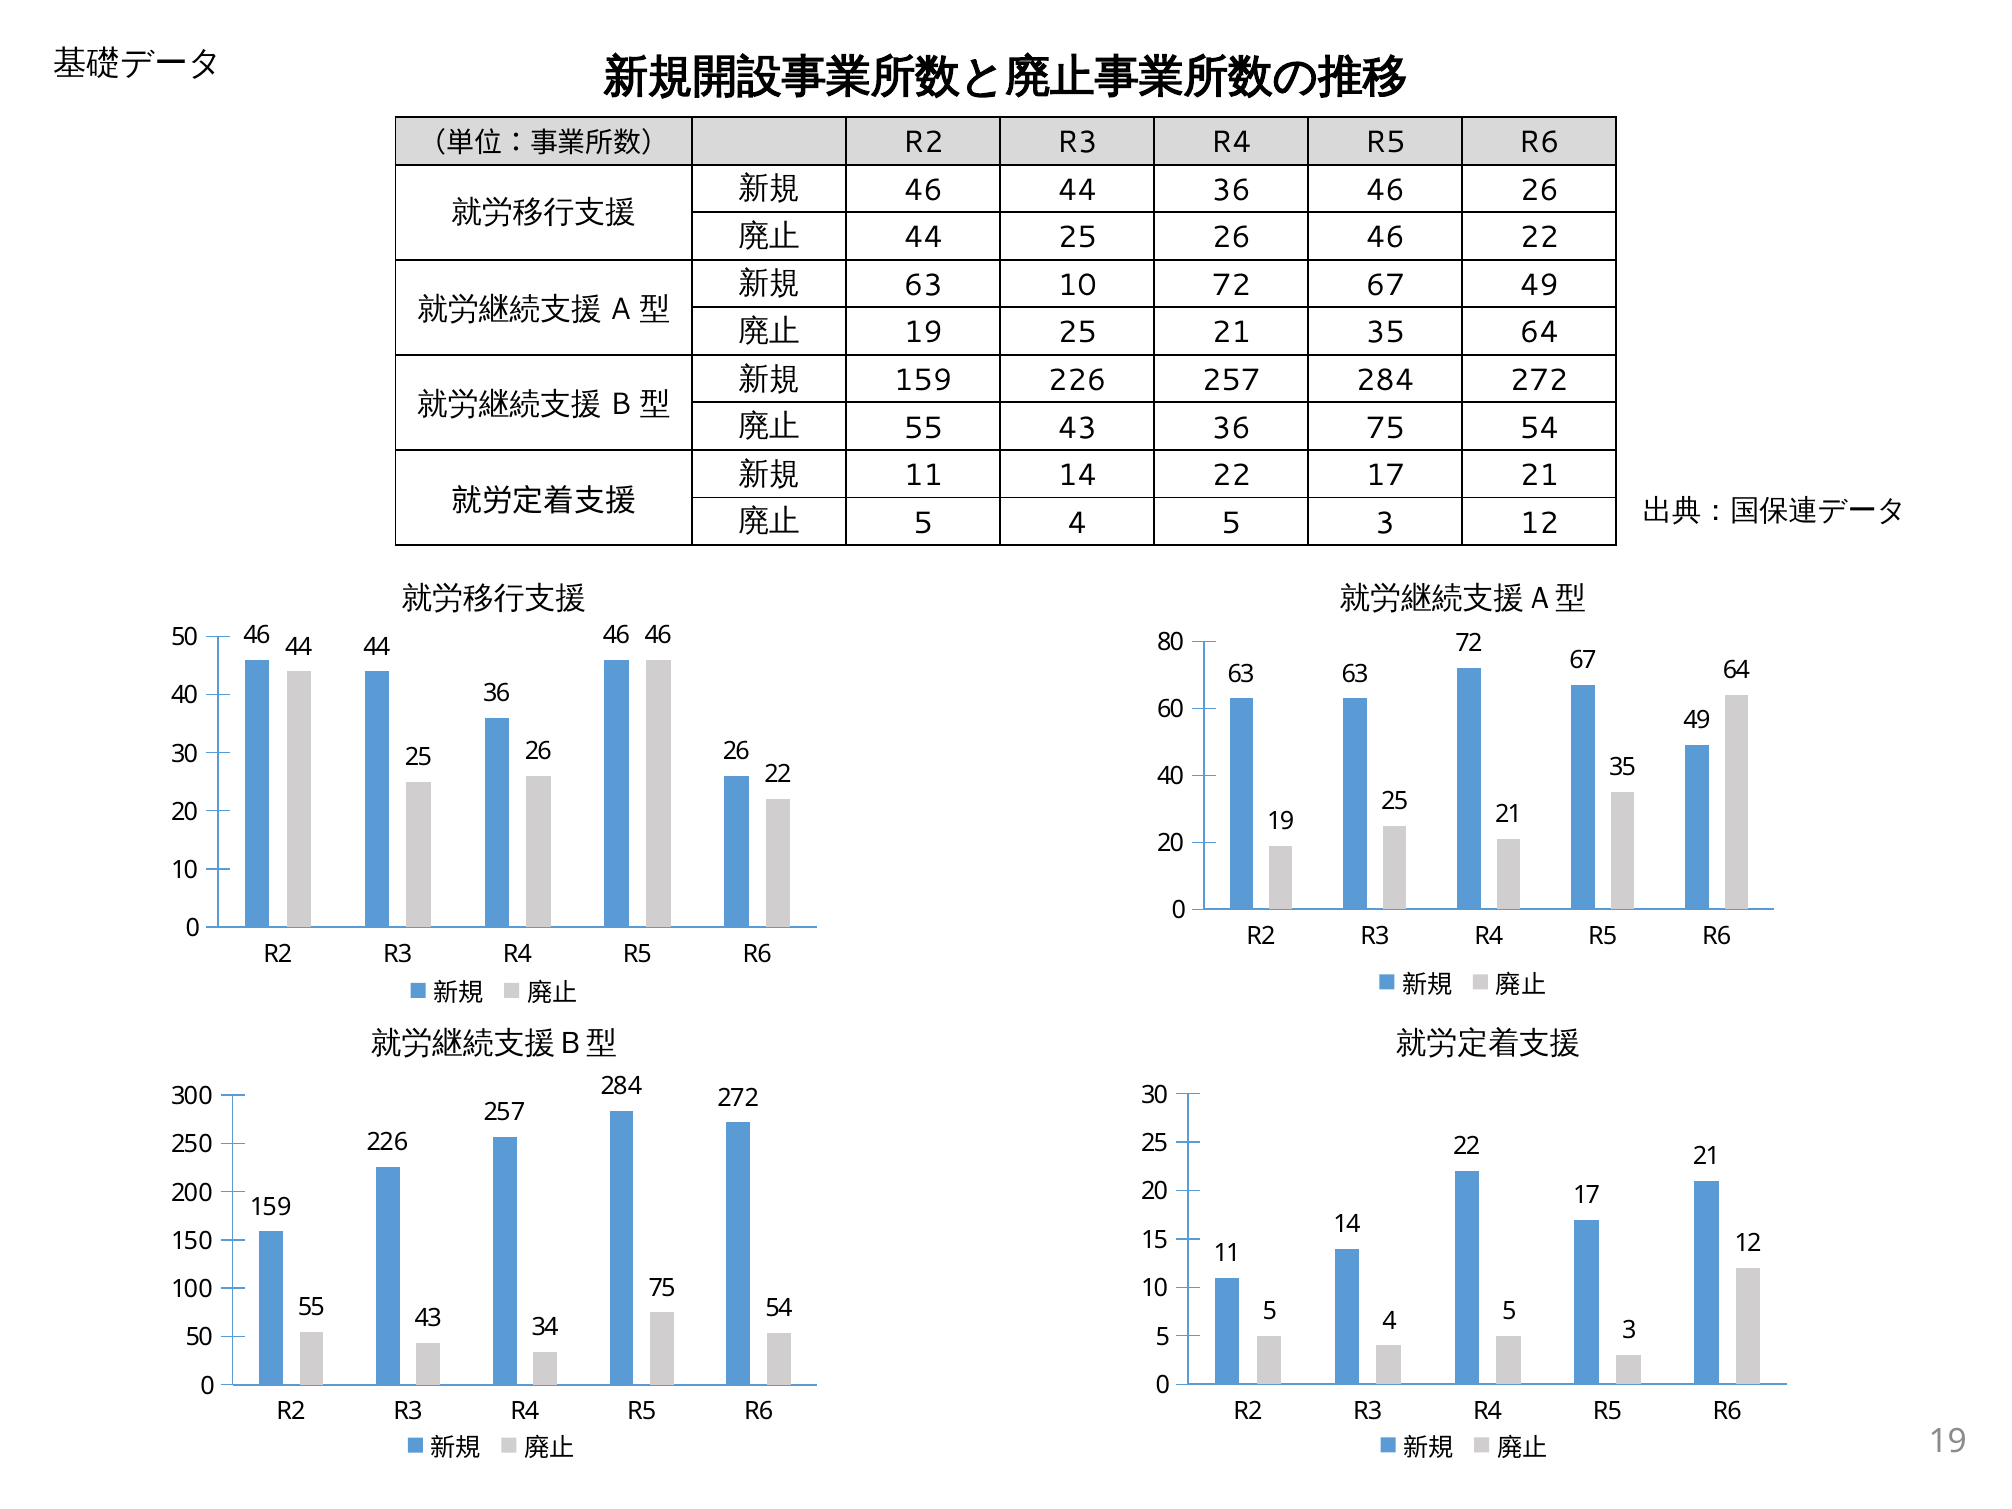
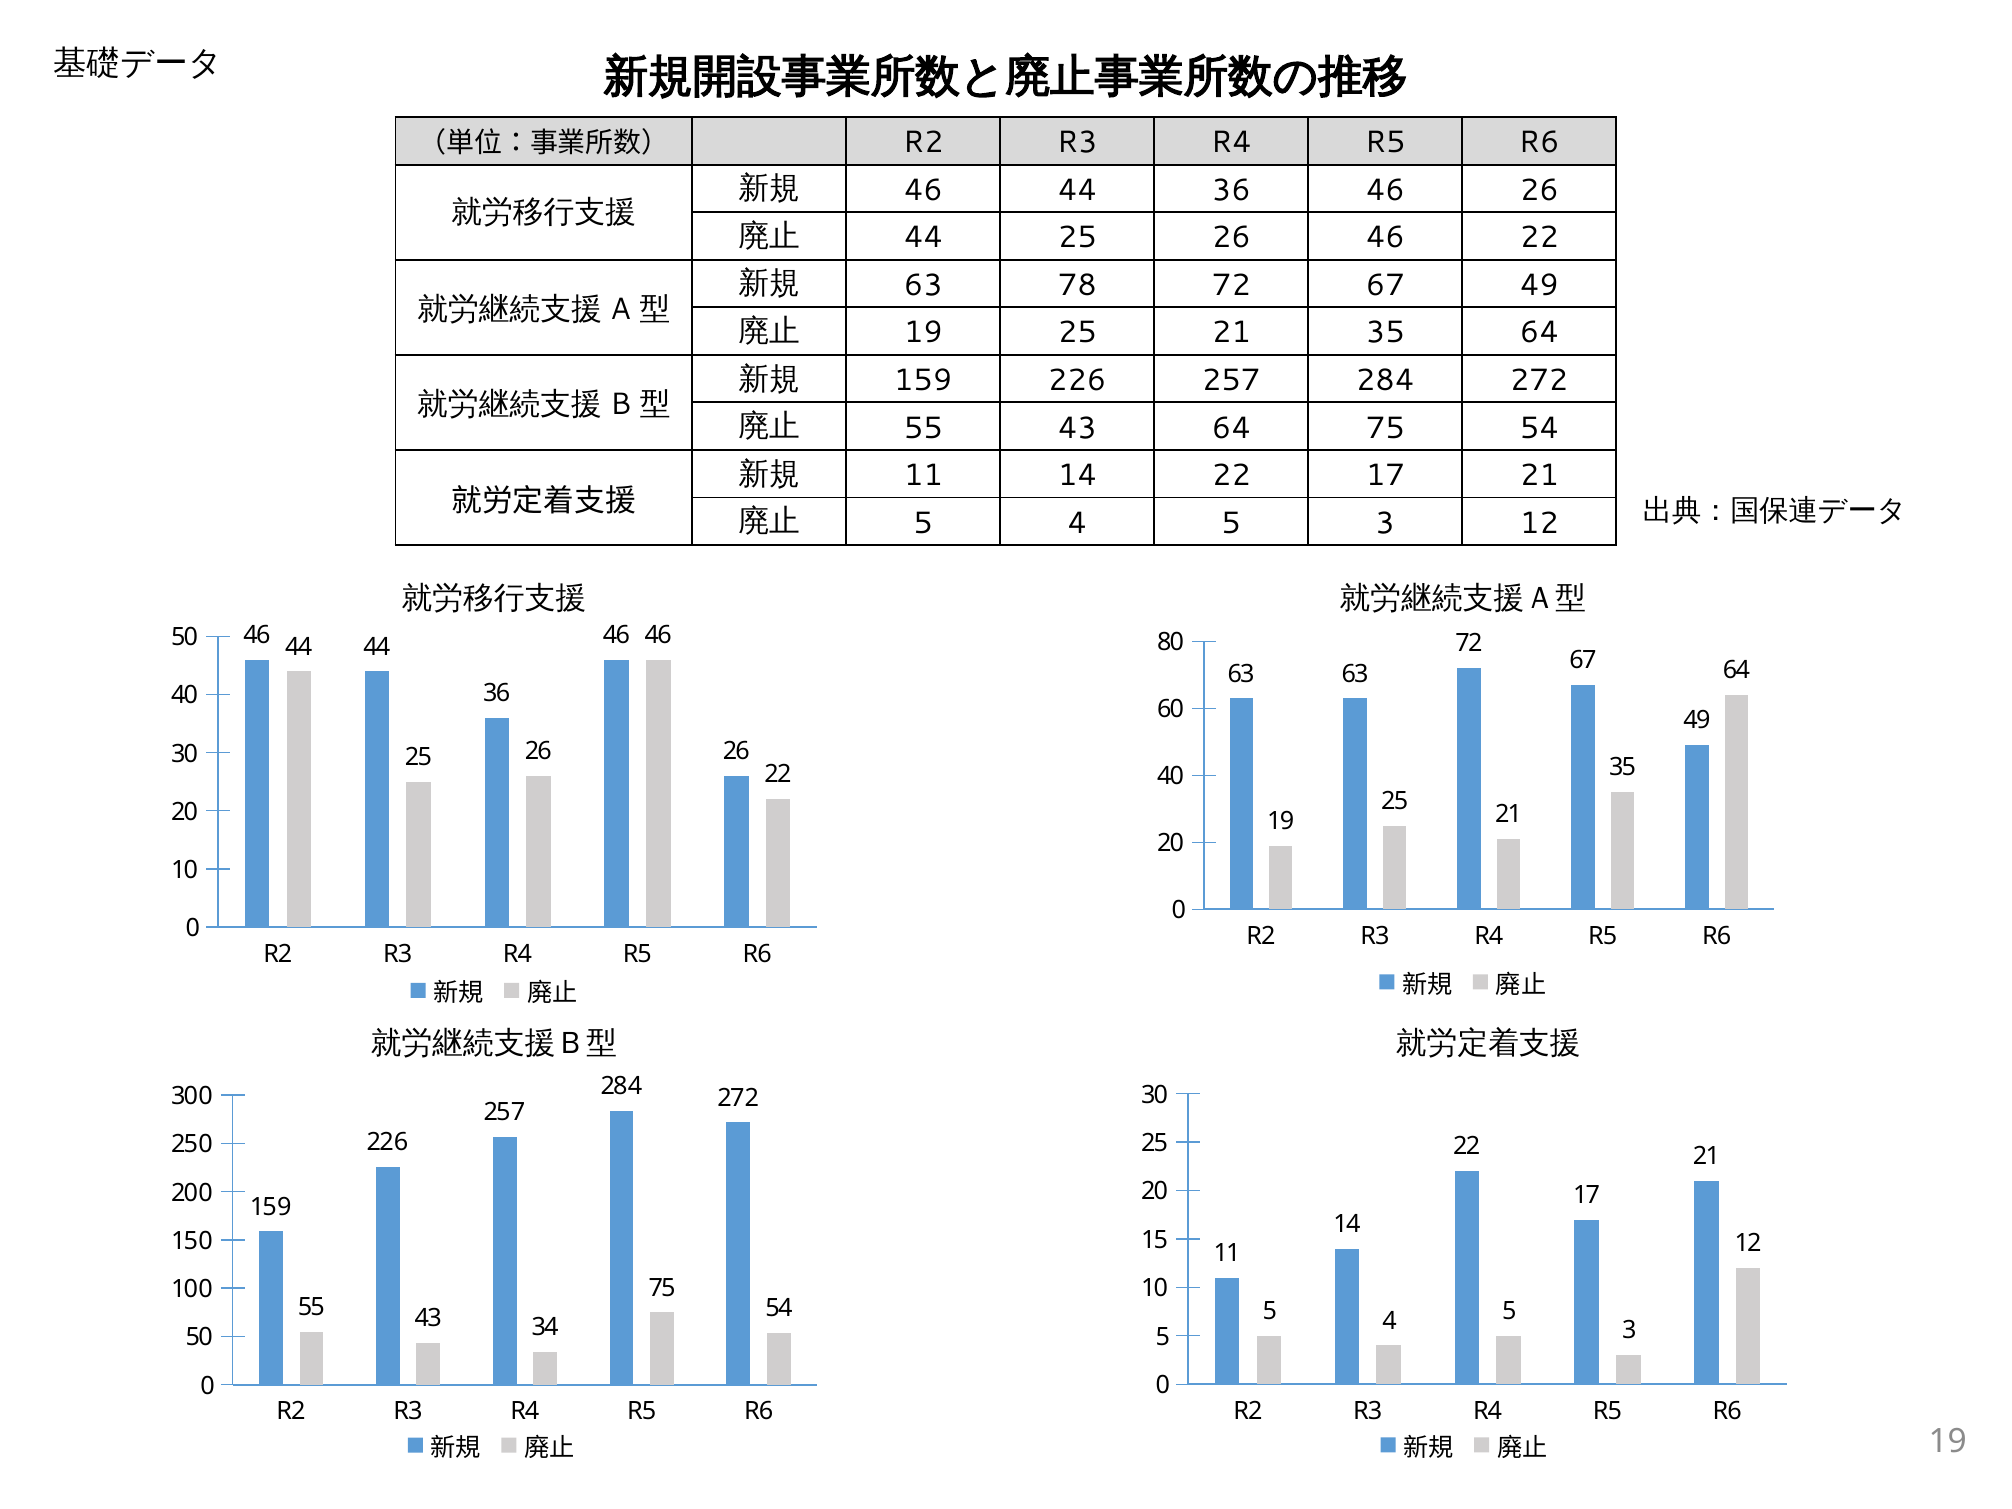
63 10: 10 -> 78
43 36: 36 -> 64
